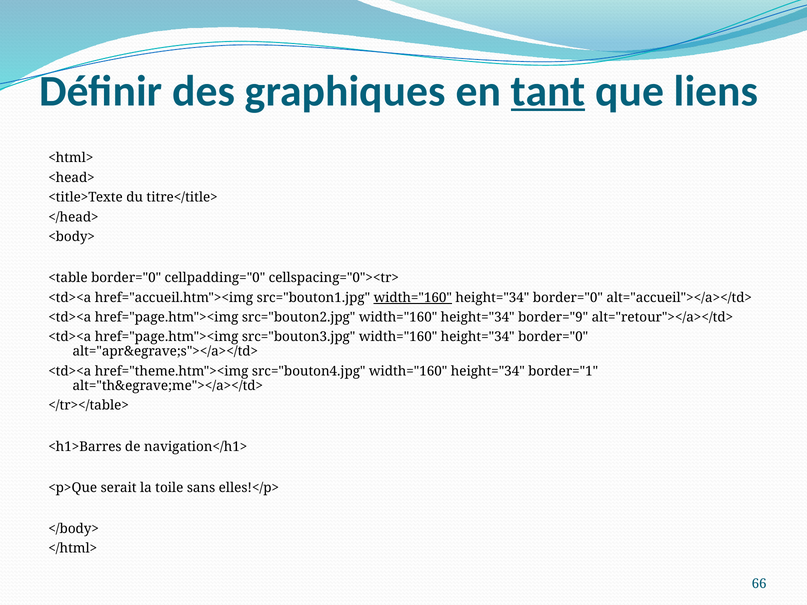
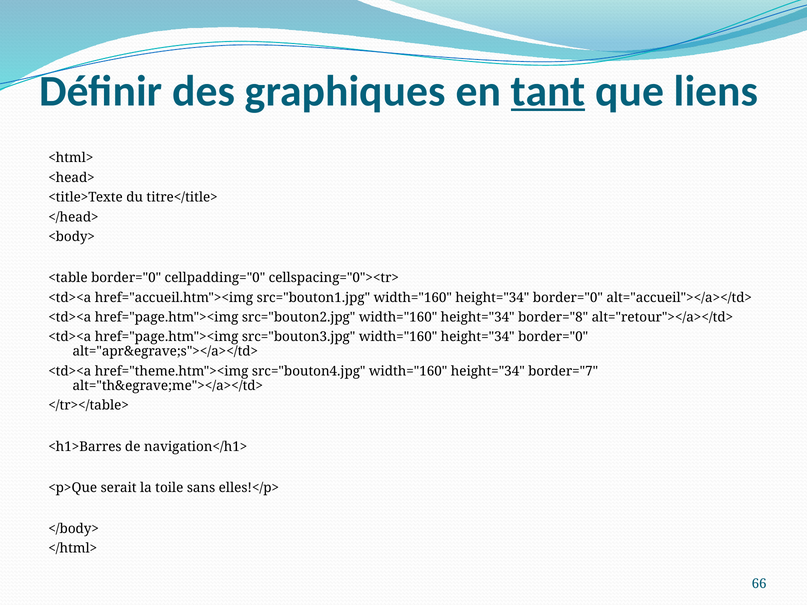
width="160 at (413, 298) underline: present -> none
border="9: border="9 -> border="8
border="1: border="1 -> border="7
